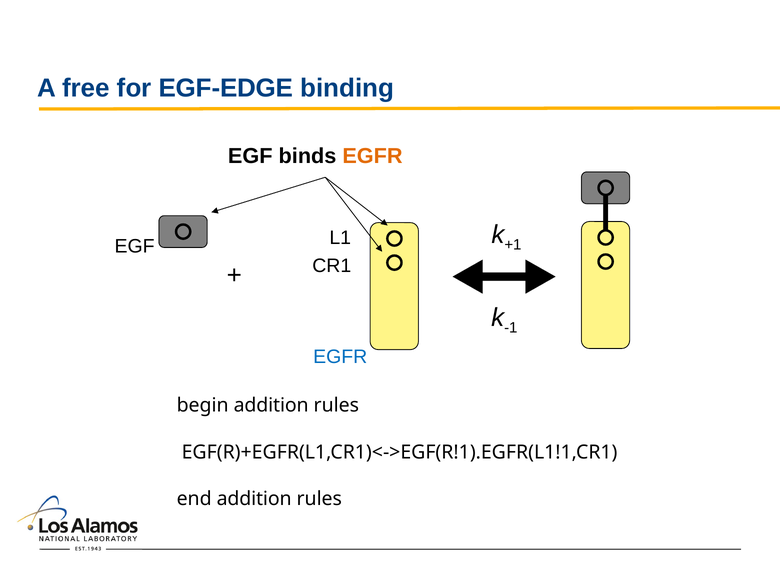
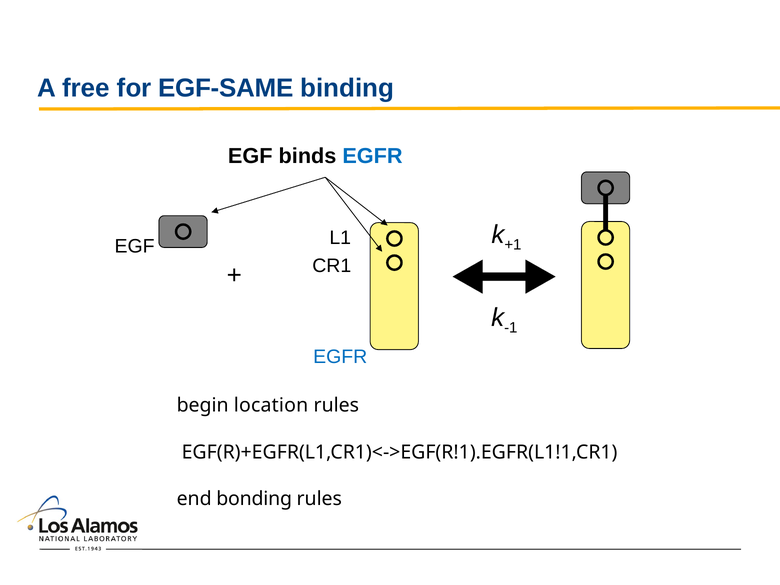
EGF-EDGE: EGF-EDGE -> EGF-SAME
EGFR at (373, 156) colour: orange -> blue
begin addition: addition -> location
end addition: addition -> bonding
